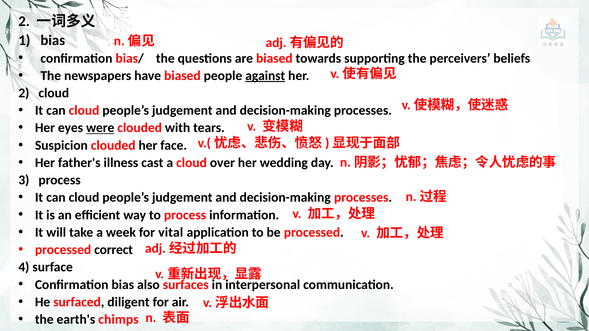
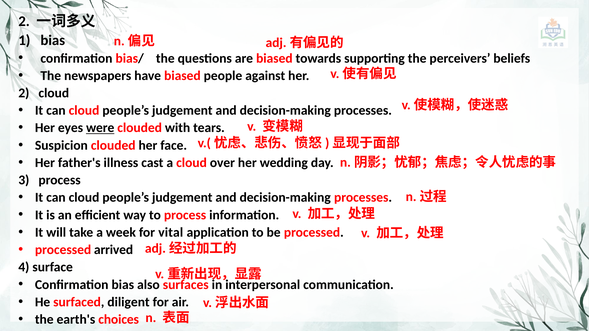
against underline: present -> none
correct: correct -> arrived
chimps: chimps -> choices
